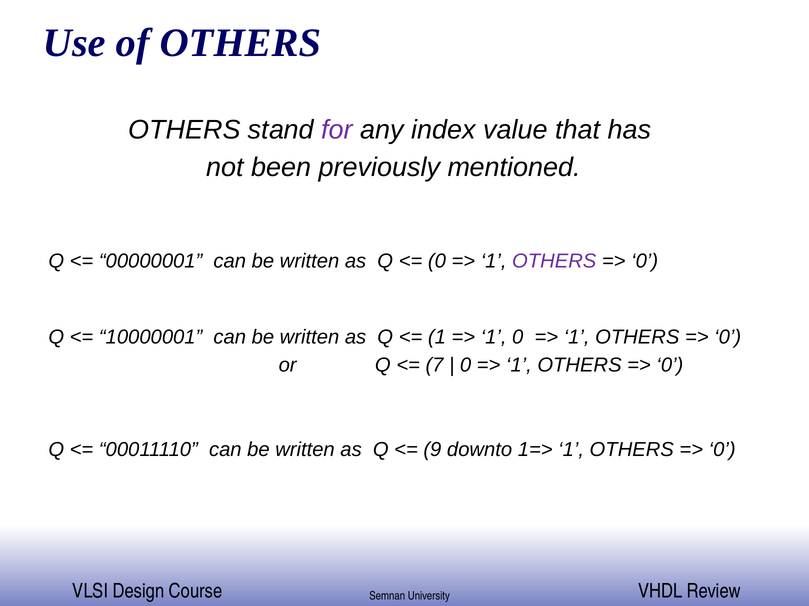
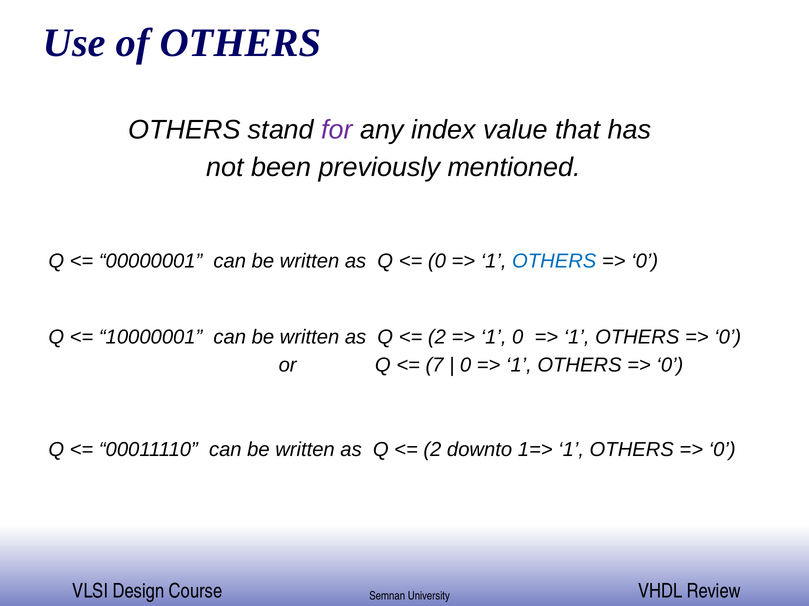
OTHERS at (554, 261) colour: purple -> blue
1 at (437, 337): 1 -> 2
9 at (432, 450): 9 -> 2
